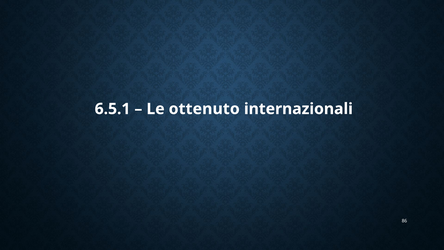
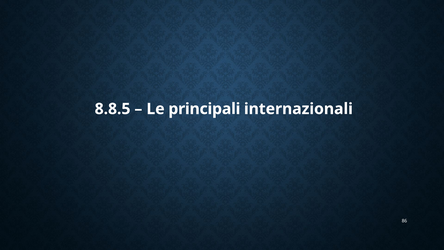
6.5.1: 6.5.1 -> 8.8.5
ottenuto: ottenuto -> principali
